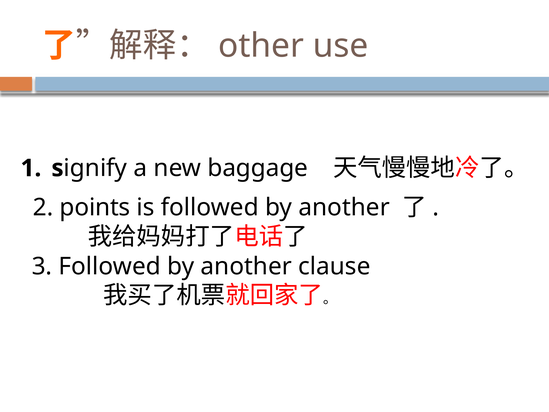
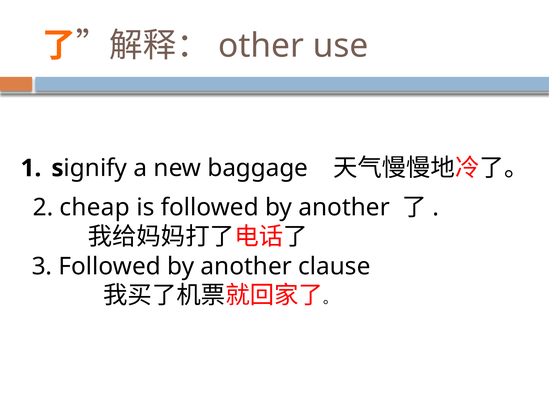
points: points -> cheap
